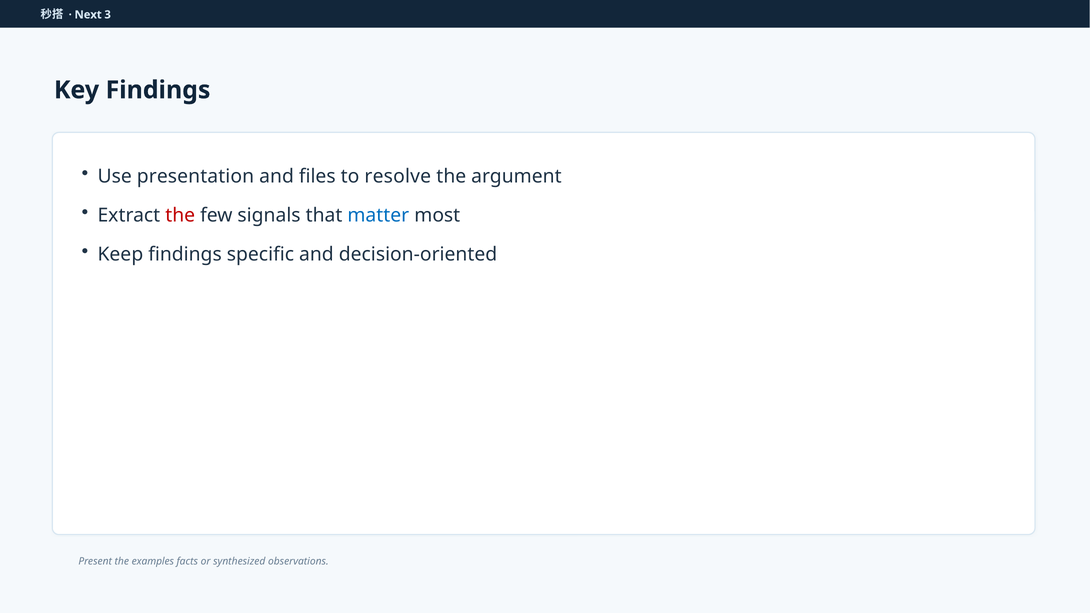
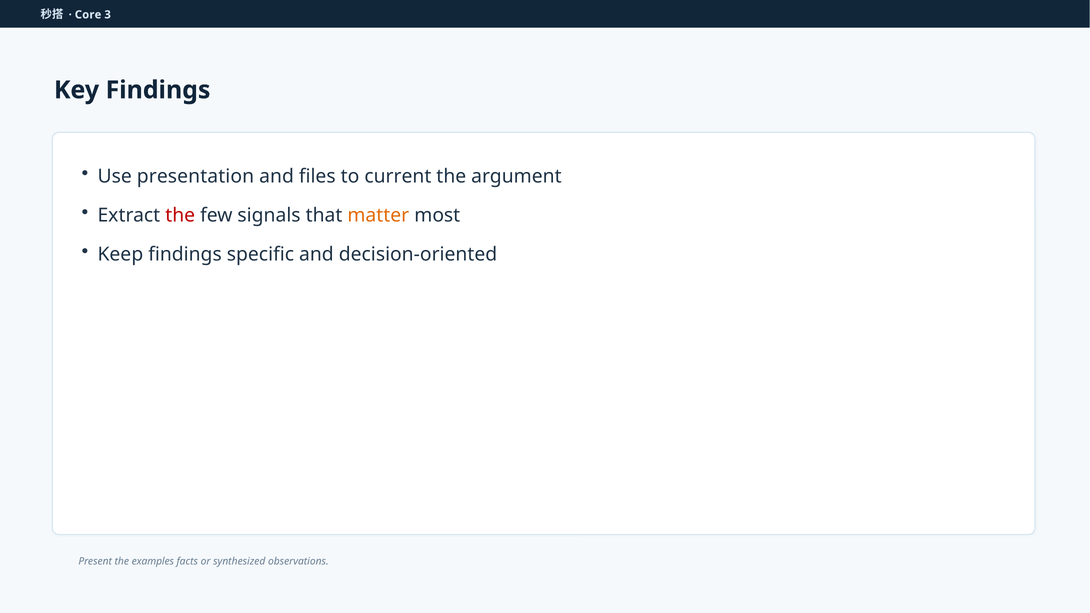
Next: Next -> Core
resolve: resolve -> current
matter colour: blue -> orange
